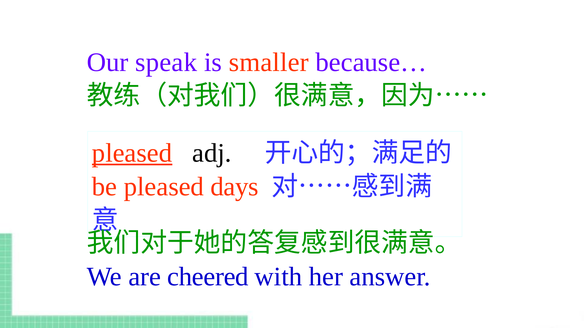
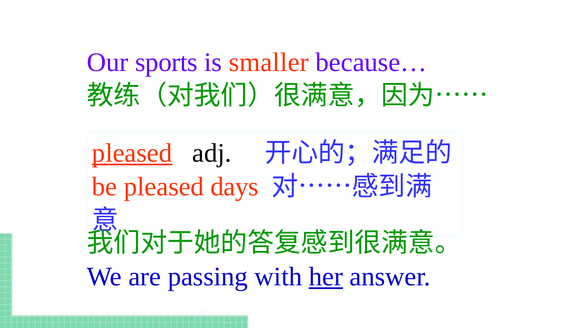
speak: speak -> sports
cheered: cheered -> passing
her underline: none -> present
